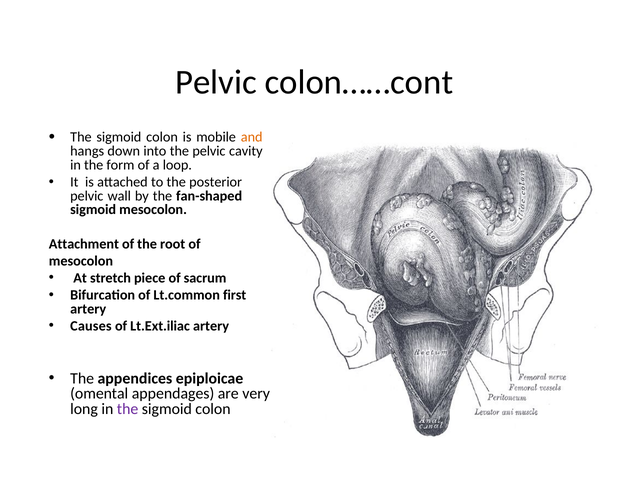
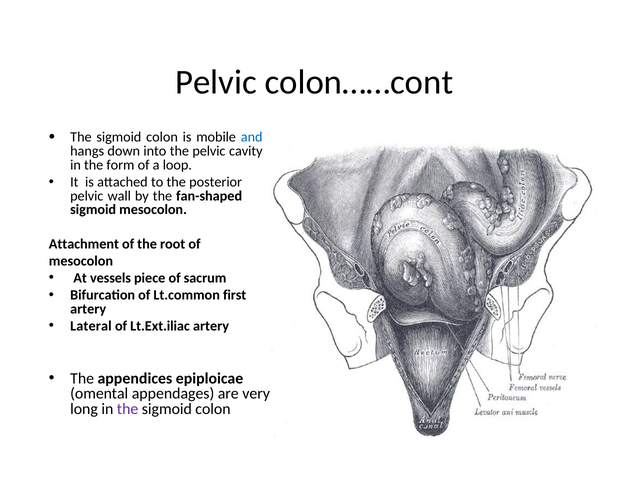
and colour: orange -> blue
stretch: stretch -> vessels
Causes: Causes -> Lateral
